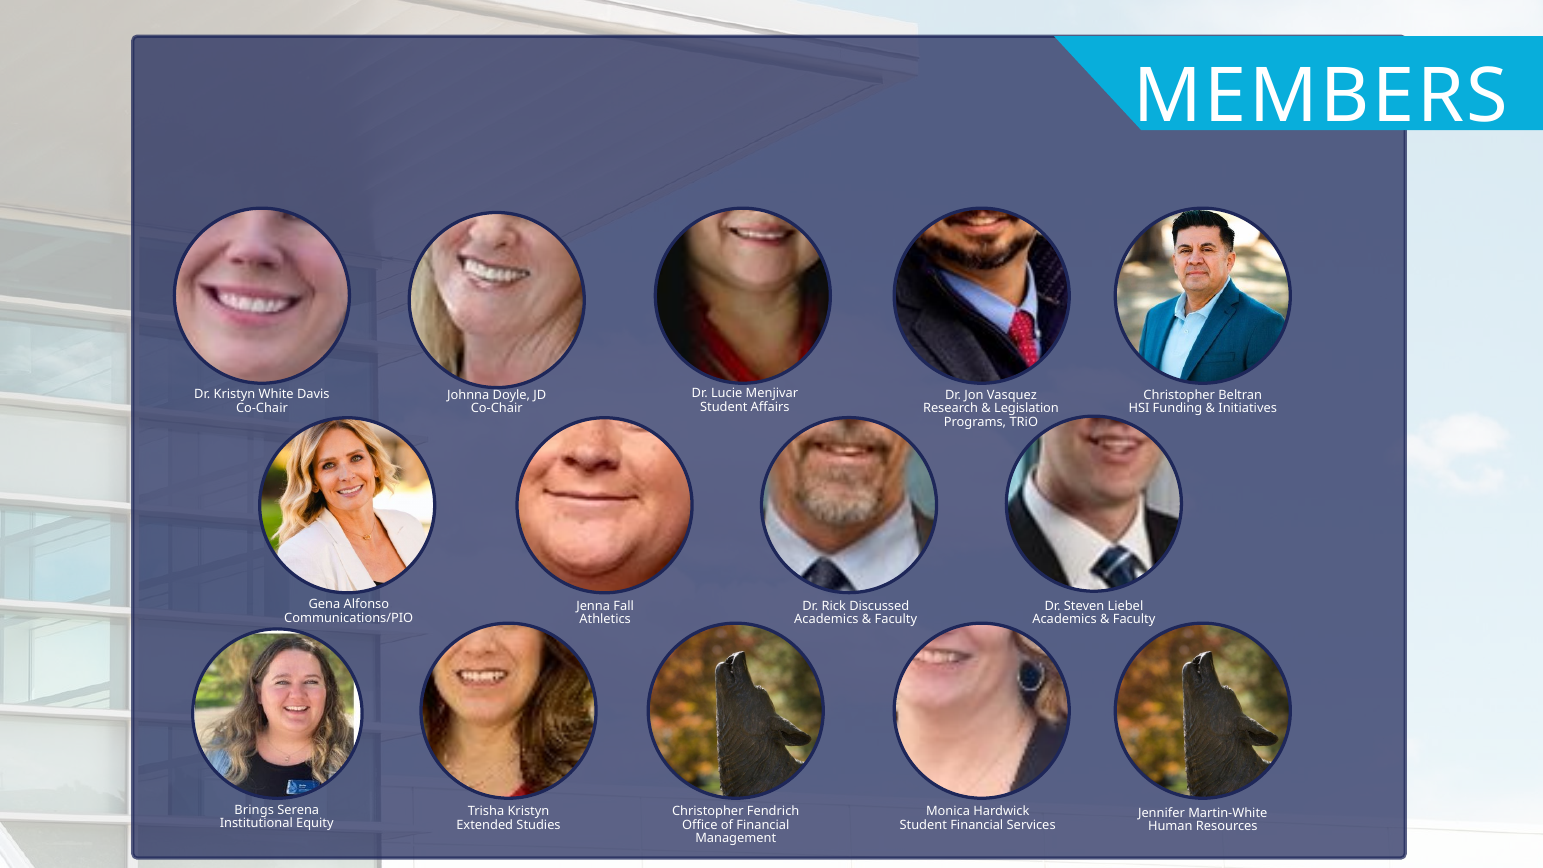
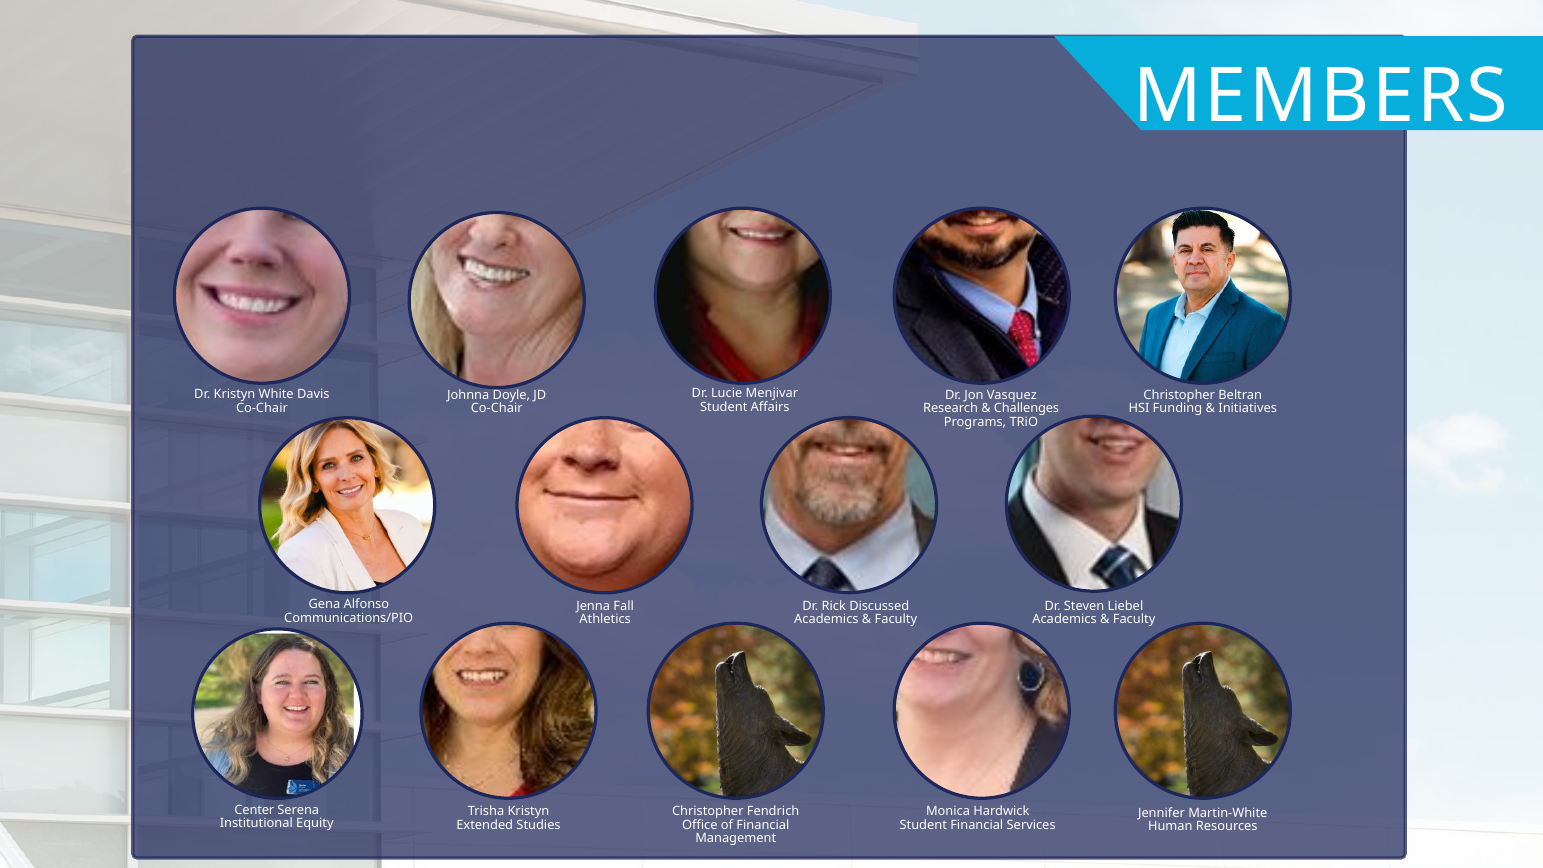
Legislation: Legislation -> Challenges
Brings: Brings -> Center
